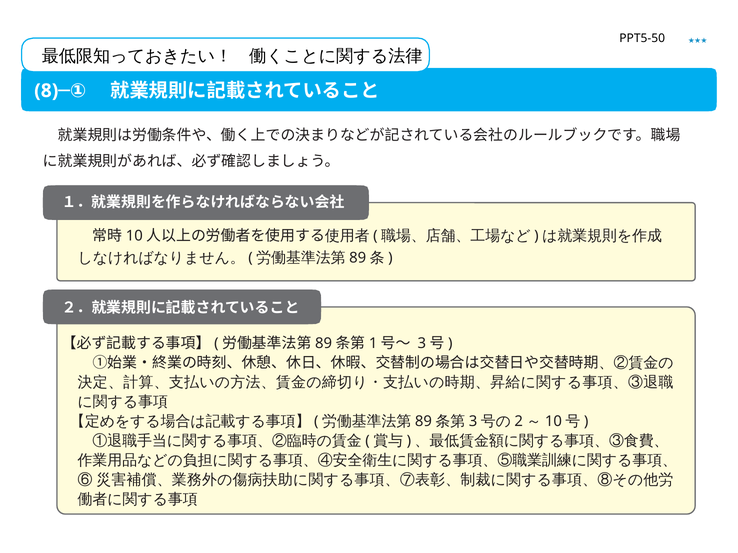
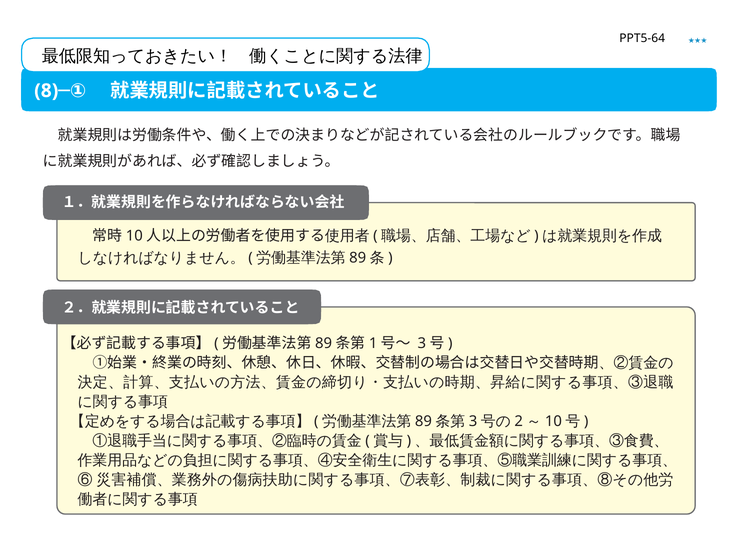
PPT5-50: PPT5-50 -> PPT5-64
